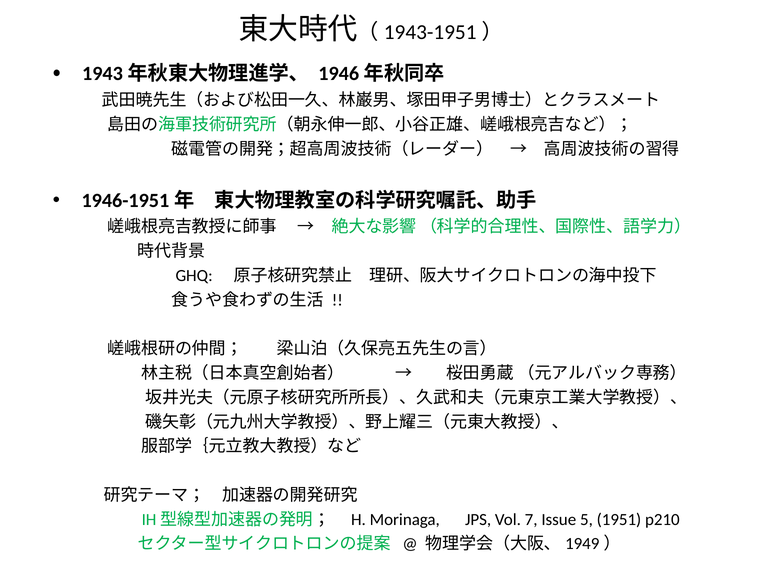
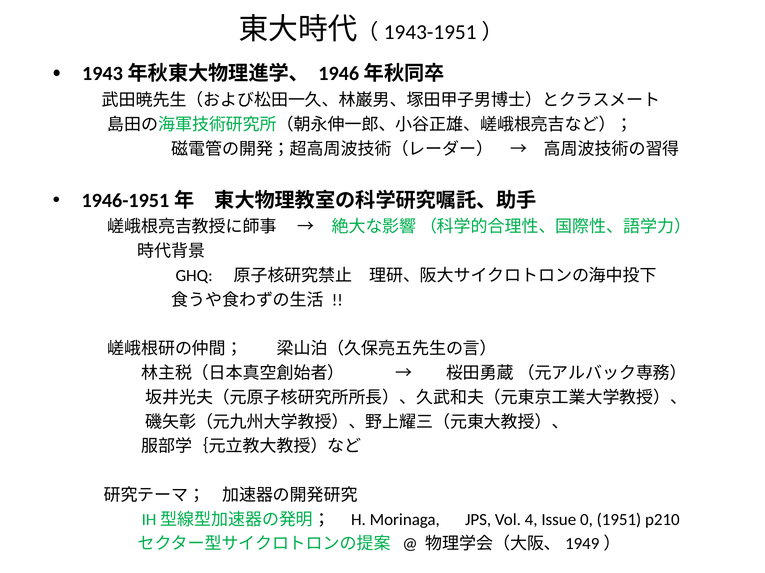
7: 7 -> 4
5: 5 -> 0
